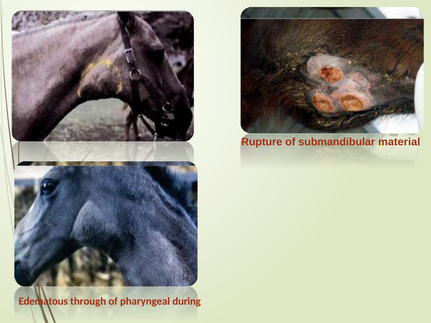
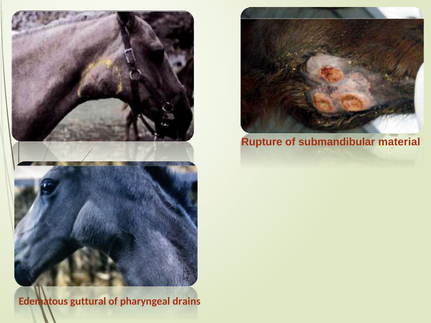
through: through -> guttural
during: during -> drains
